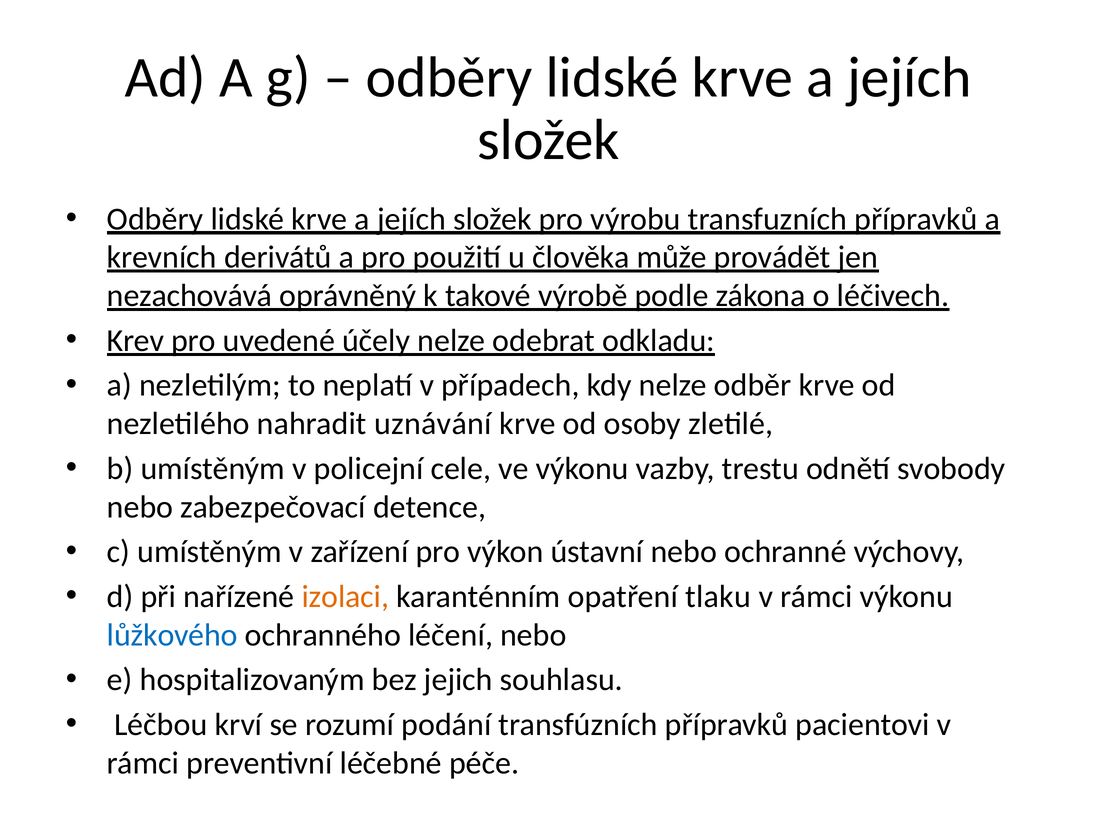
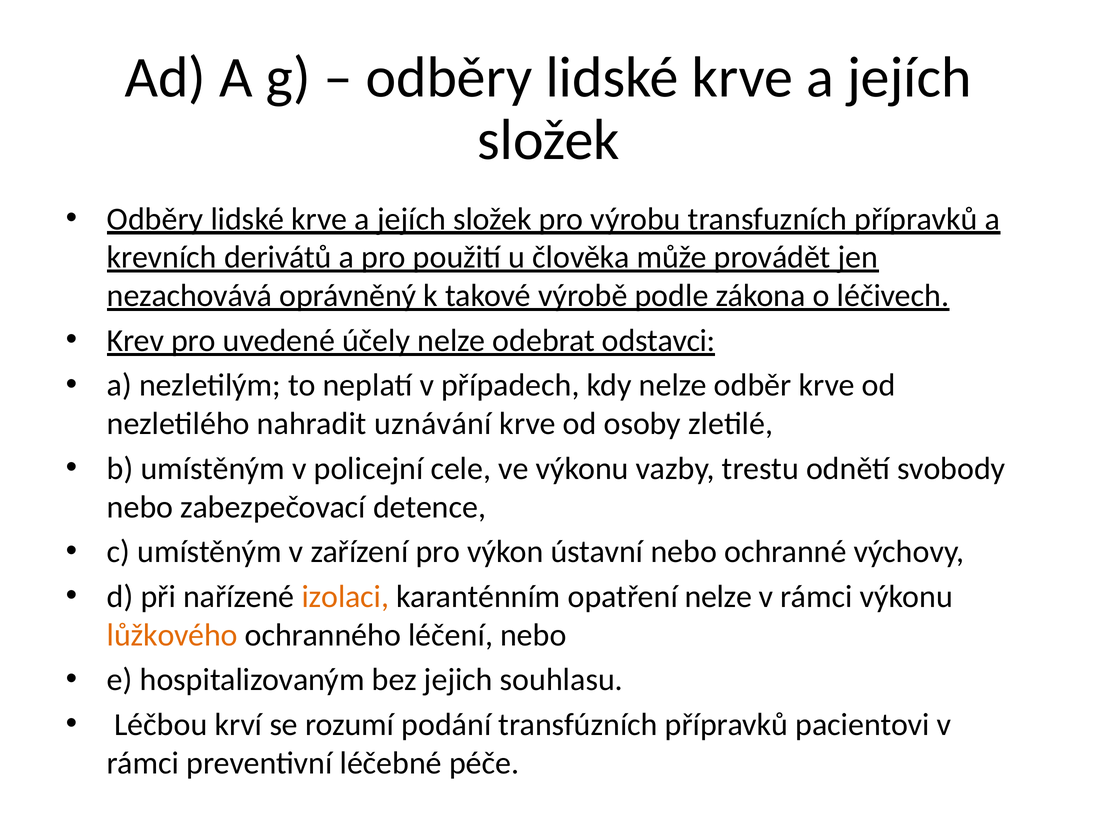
odkladu: odkladu -> odstavci
opatření tlaku: tlaku -> nelze
lůžkového colour: blue -> orange
